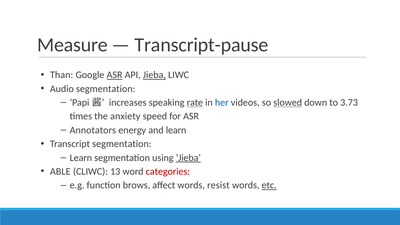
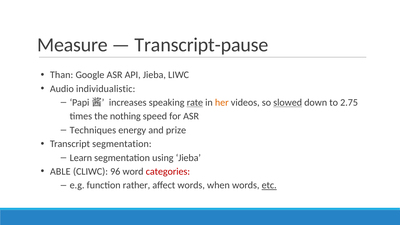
ASR at (115, 75) underline: present -> none
Jieba at (154, 75) underline: present -> none
Audio segmentation: segmentation -> individualistic
her colour: blue -> orange
3.73: 3.73 -> 2.75
anxiety: anxiety -> nothing
Annotators: Annotators -> Techniques
and learn: learn -> prize
Jieba at (188, 158) underline: present -> none
13: 13 -> 96
brows: brows -> rather
resist: resist -> when
